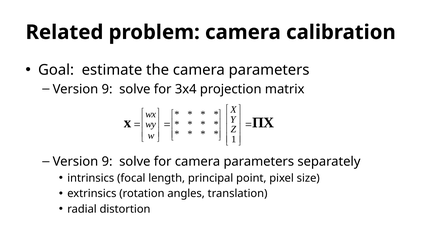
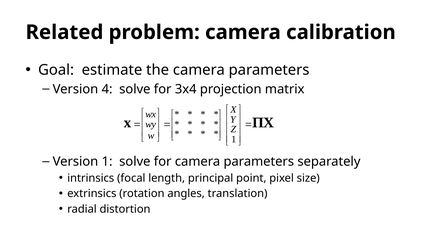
9 at (107, 89): 9 -> 4
9 at (107, 162): 9 -> 1
